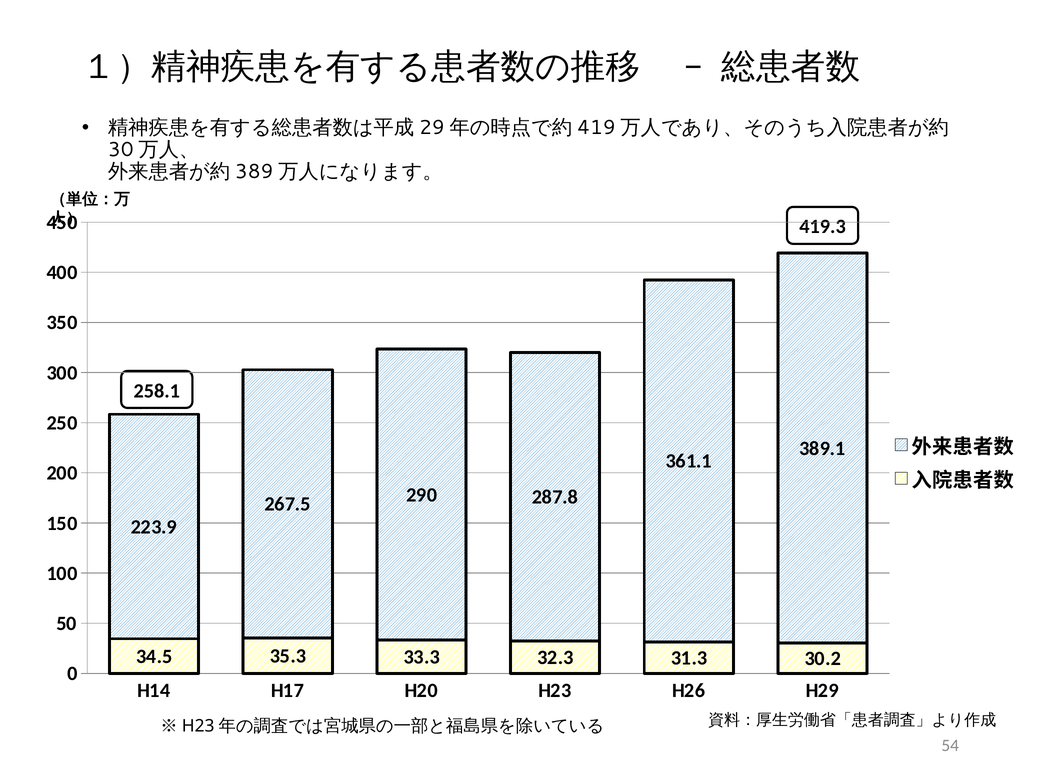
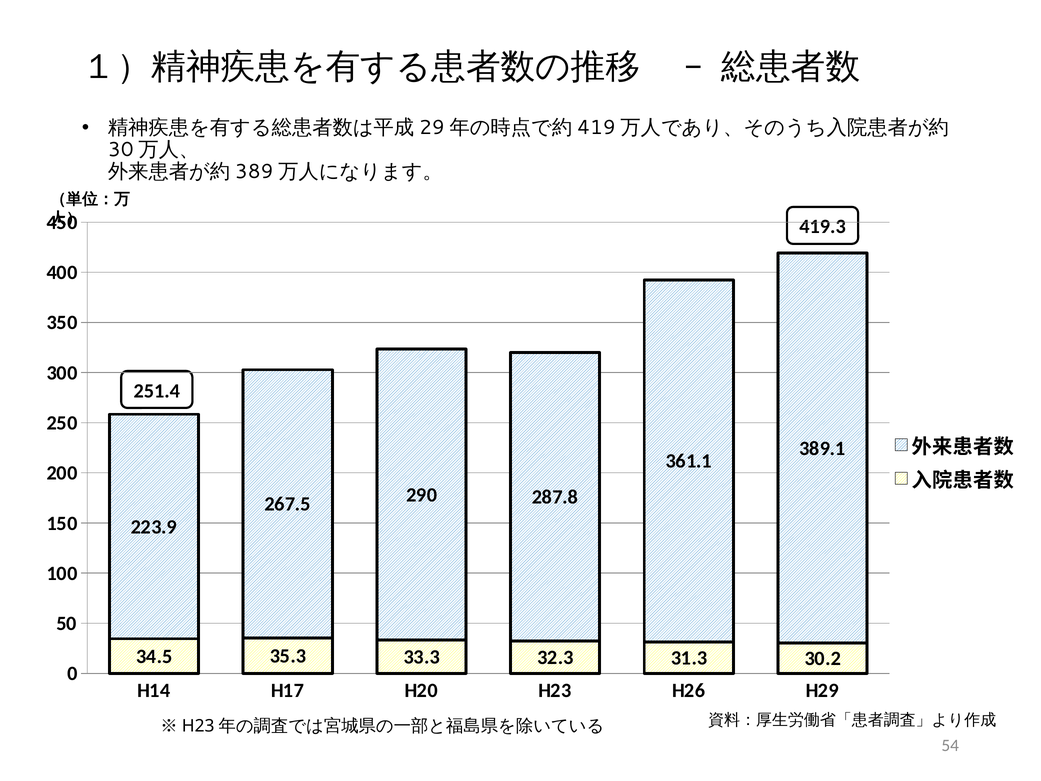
258.1: 258.1 -> 251.4
